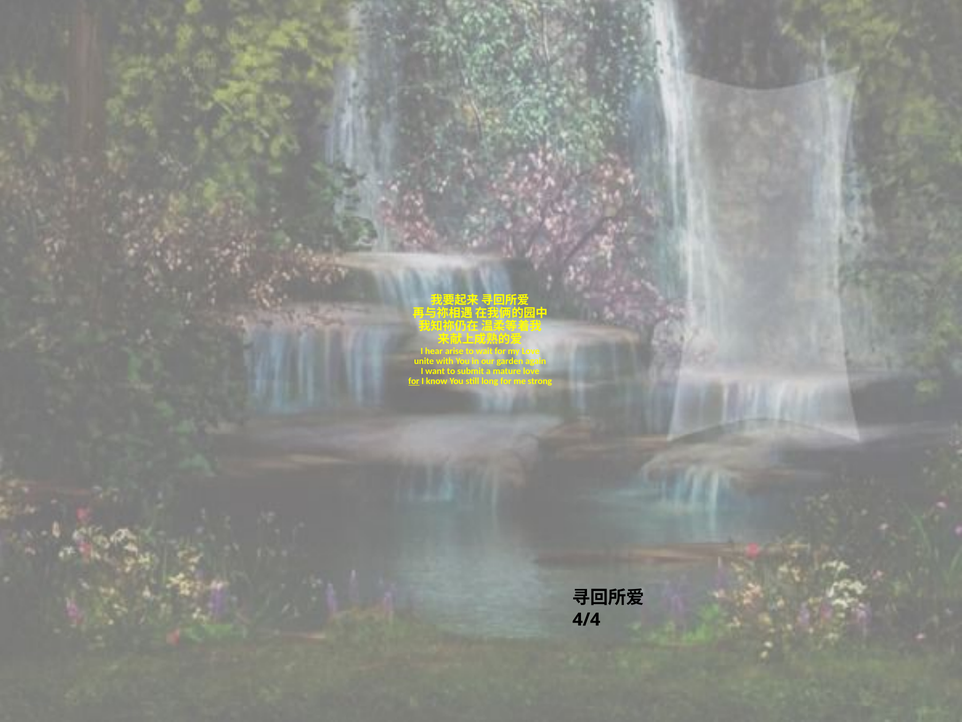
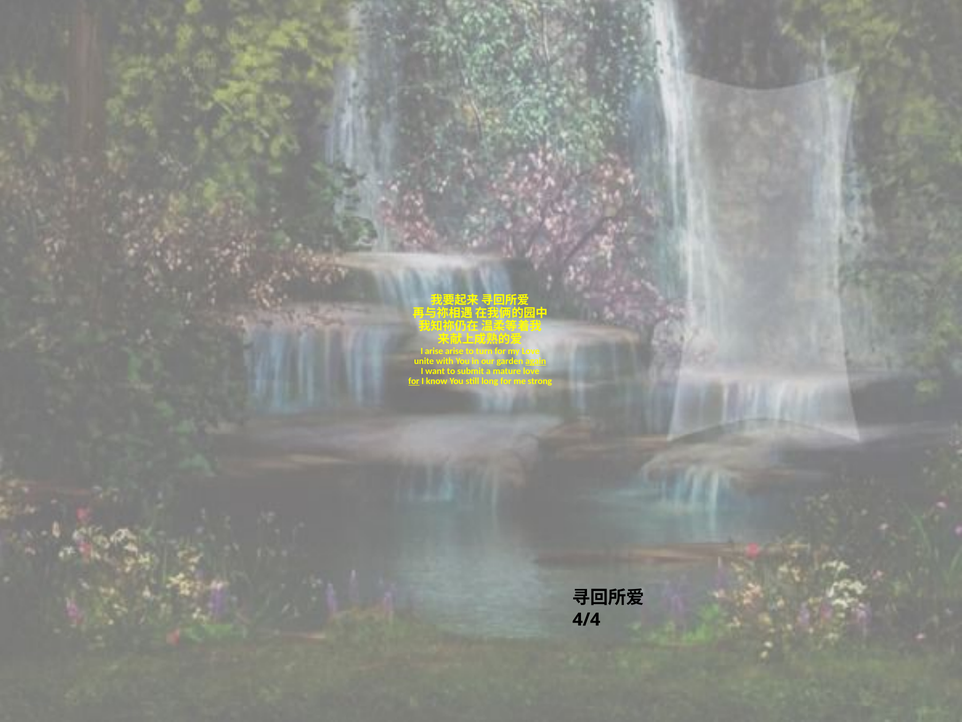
I hear: hear -> arise
wait: wait -> turn
again underline: none -> present
